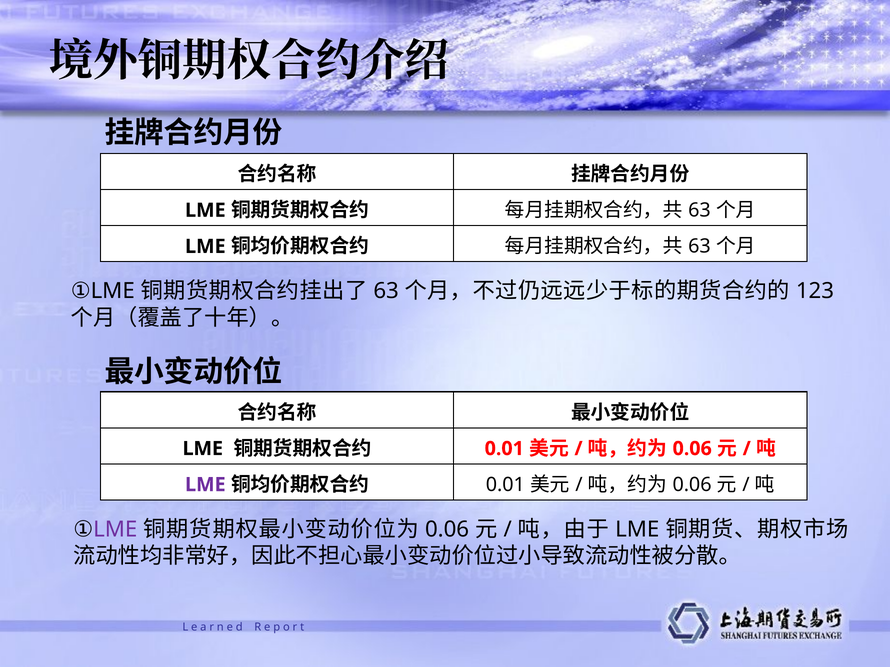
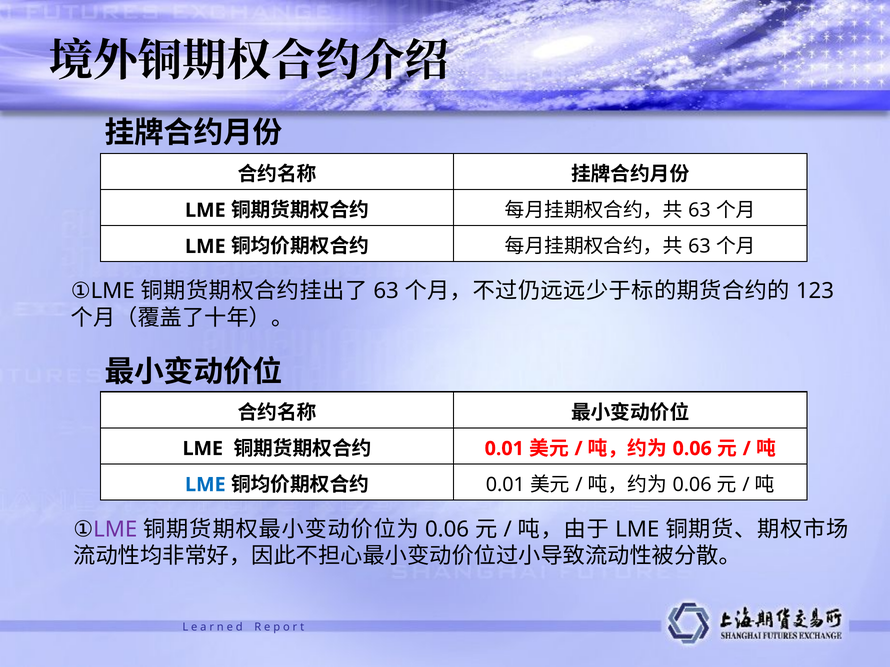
LME at (205, 485) colour: purple -> blue
